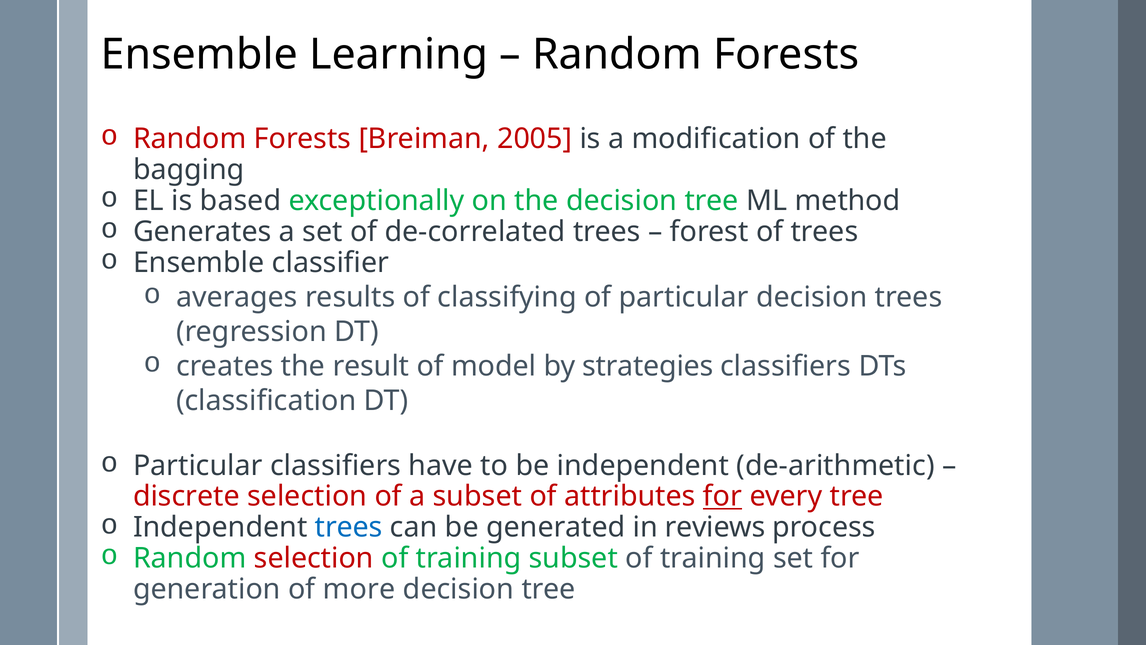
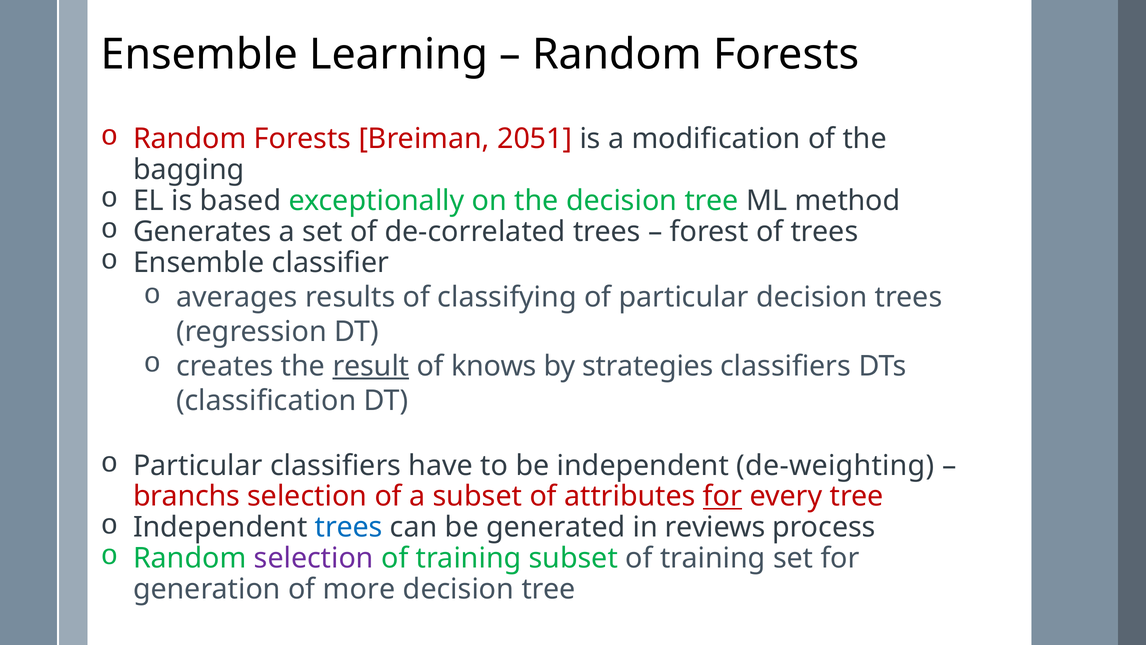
2005: 2005 -> 2051
result underline: none -> present
model: model -> knows
de-arithmetic: de-arithmetic -> de-weighting
discrete: discrete -> branchs
selection at (314, 558) colour: red -> purple
